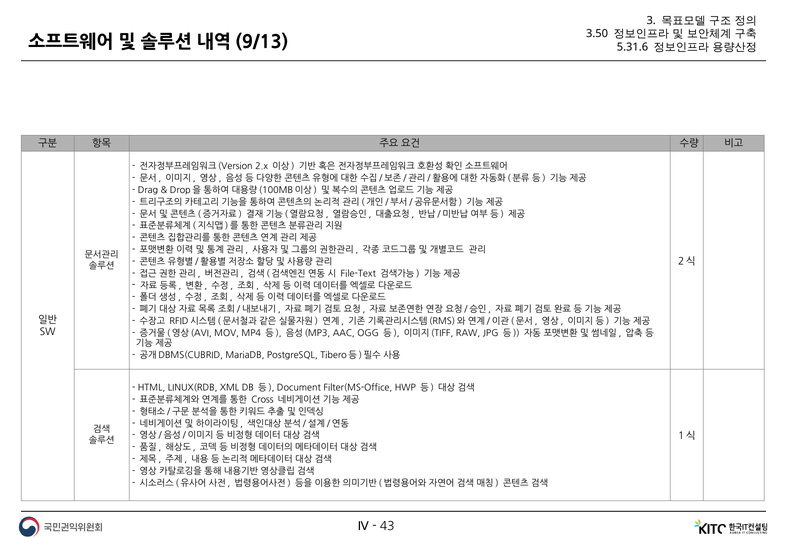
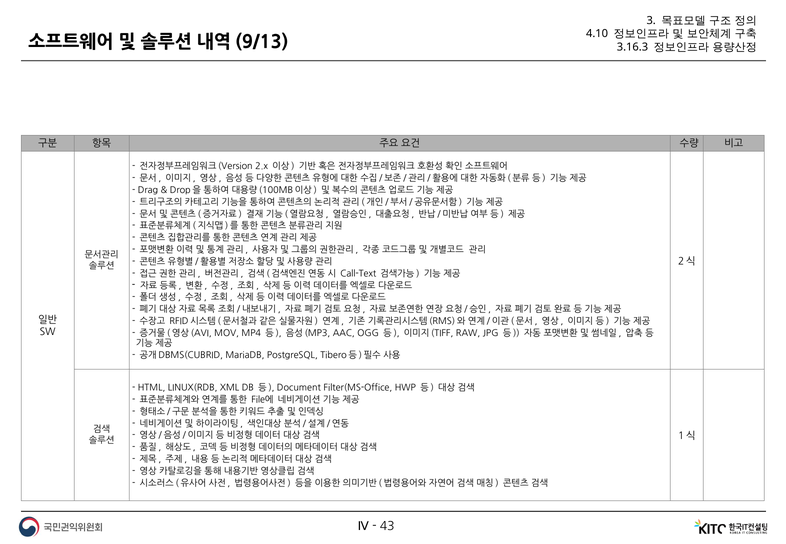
3.50: 3.50 -> 4.10
5.31.6: 5.31.6 -> 3.16.3
File-Text: File-Text -> Call-Text
Cross: Cross -> File에
